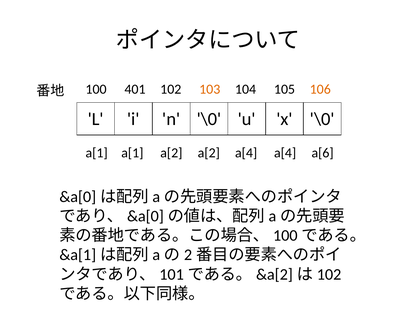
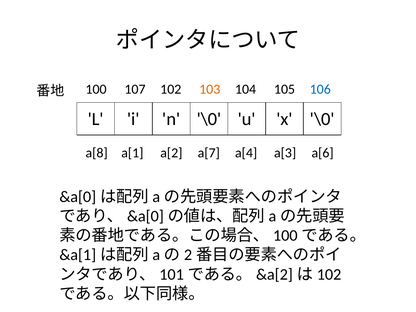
401: 401 -> 107
106 colour: orange -> blue
a[1 at (97, 153): a[1 -> a[8
a[2 a[2: a[2 -> a[7
a[4 a[4: a[4 -> a[3
